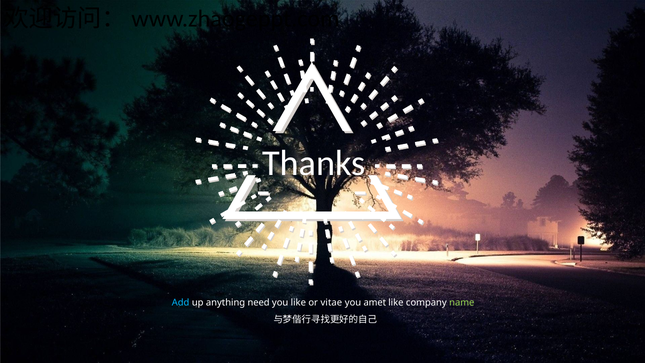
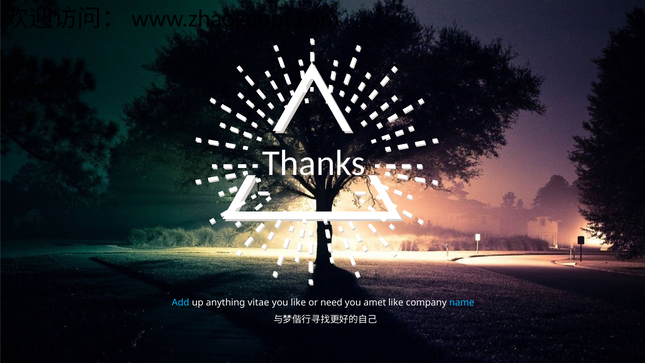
need: need -> vitae
vitae: vitae -> need
name colour: light green -> light blue
